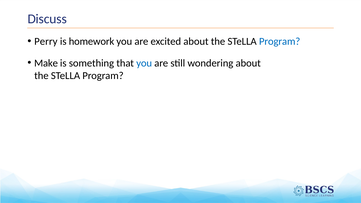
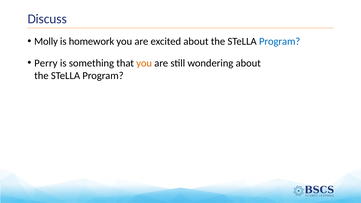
Perry: Perry -> Molly
Make: Make -> Perry
you at (144, 63) colour: blue -> orange
